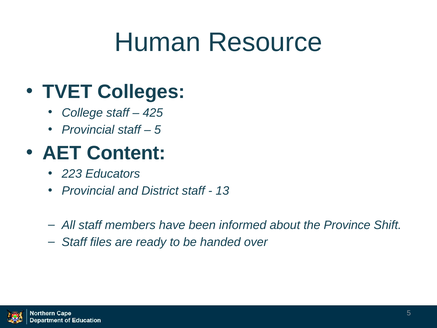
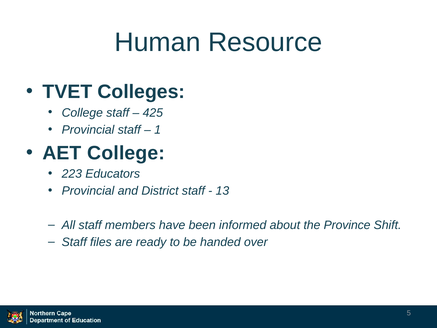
5 at (158, 130): 5 -> 1
AET Content: Content -> College
